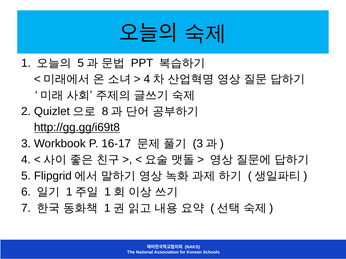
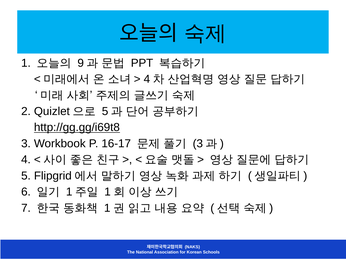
5 at (81, 63): 5 -> 9
8 at (105, 112): 8 -> 5
